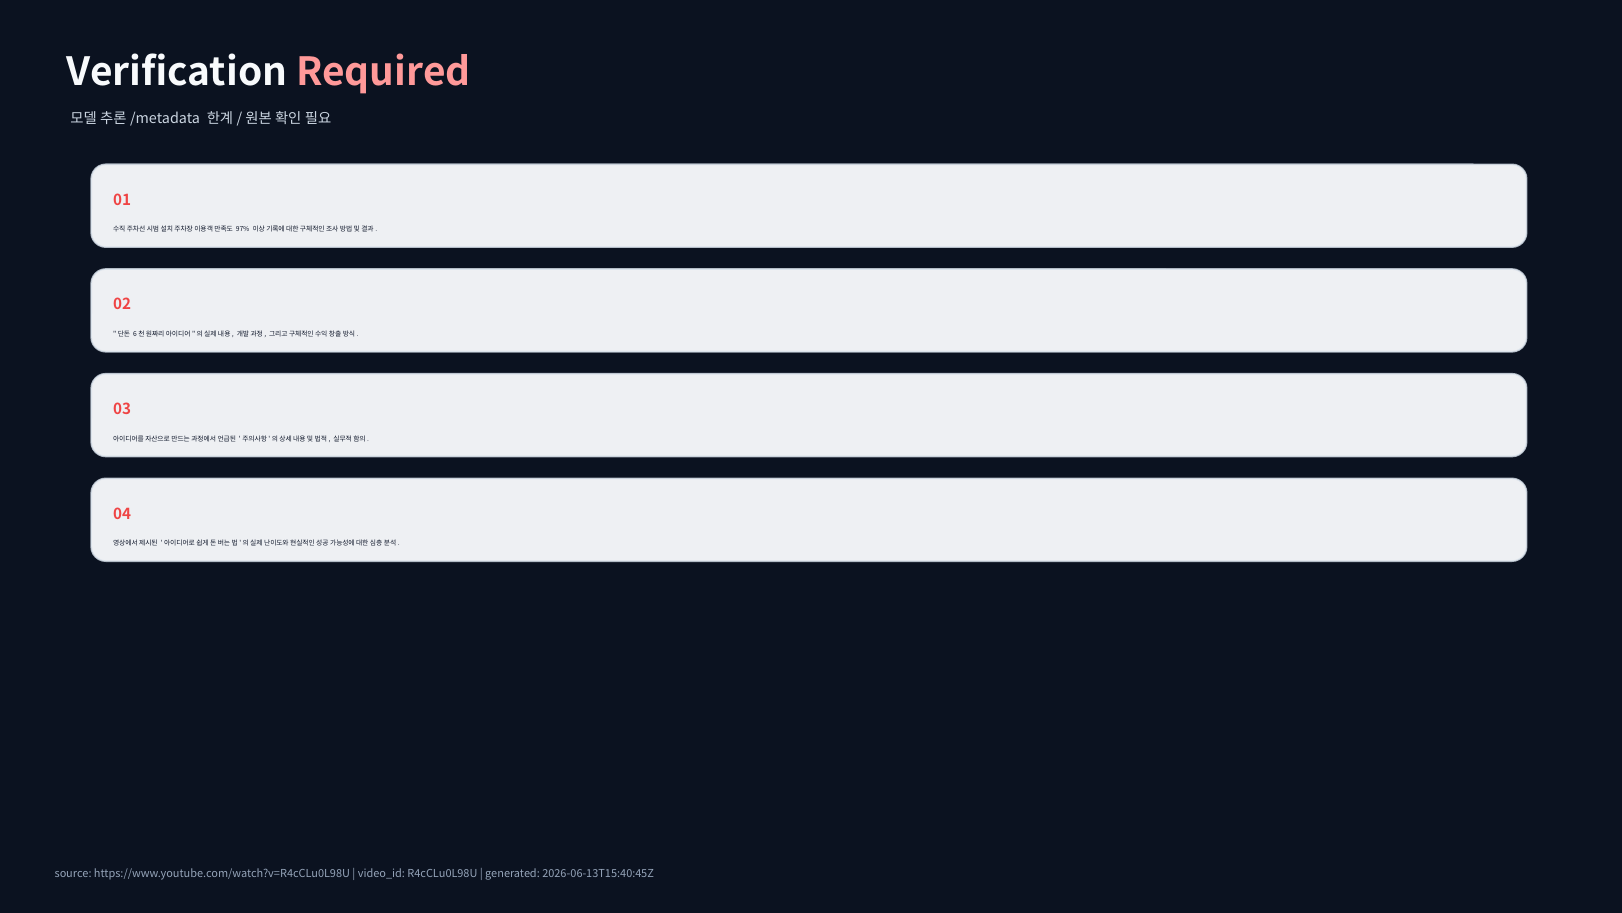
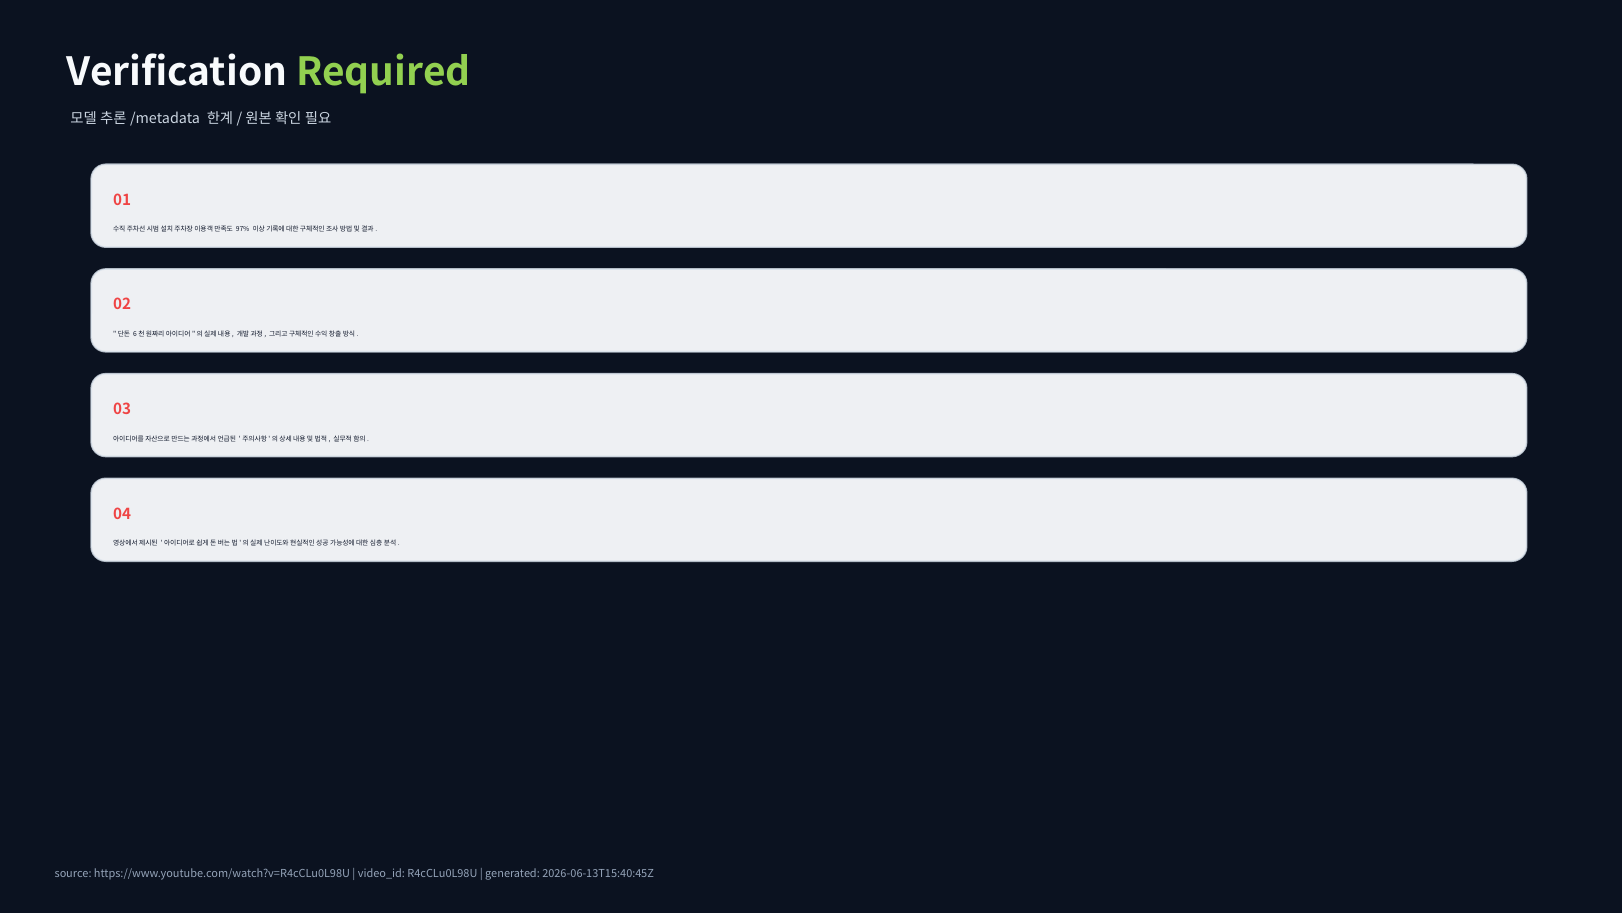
Required colour: pink -> light green
